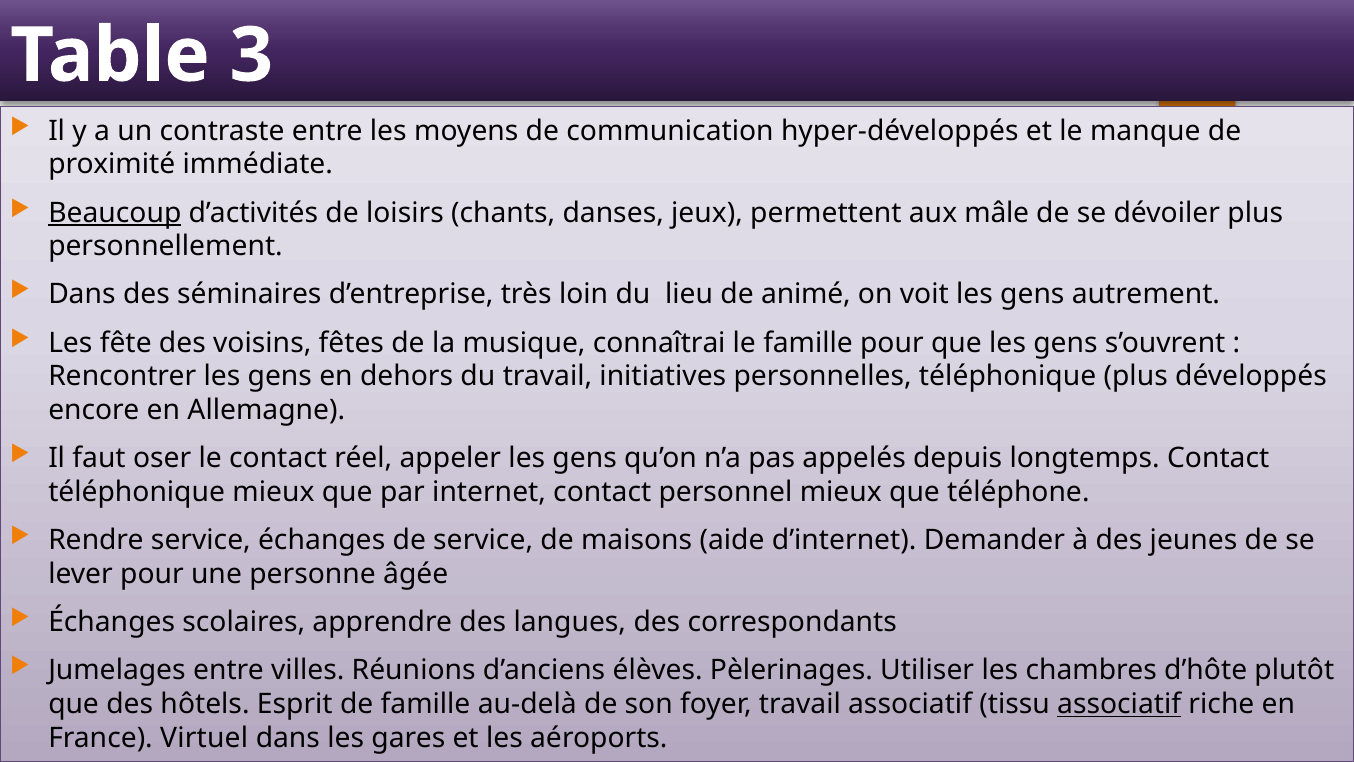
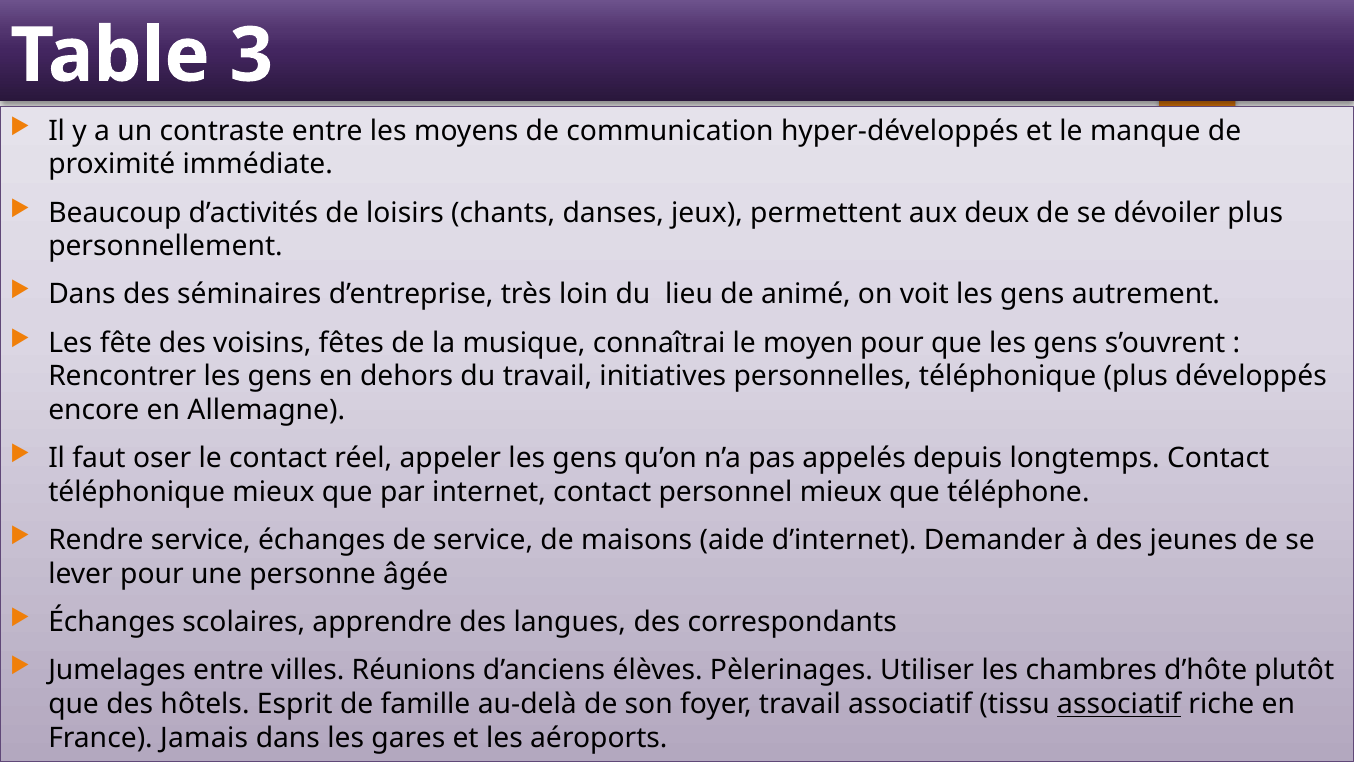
Beaucoup underline: present -> none
mâle: mâle -> deux
le famille: famille -> moyen
Virtuel: Virtuel -> Jamais
